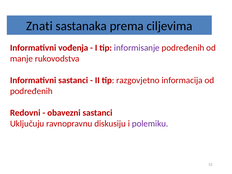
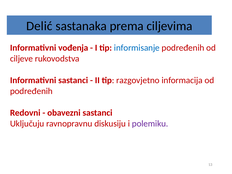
Znati: Znati -> Delić
informisanje colour: purple -> blue
manje: manje -> ciljeve
